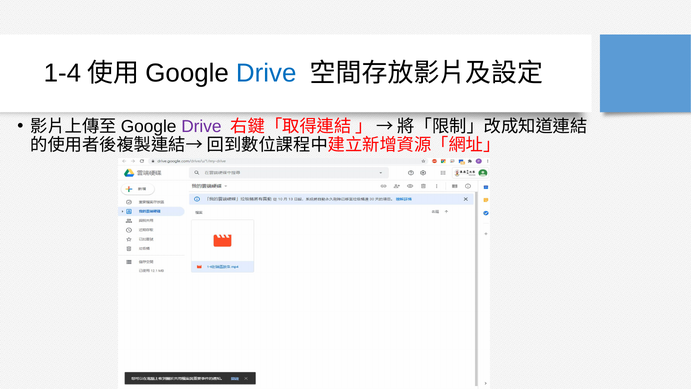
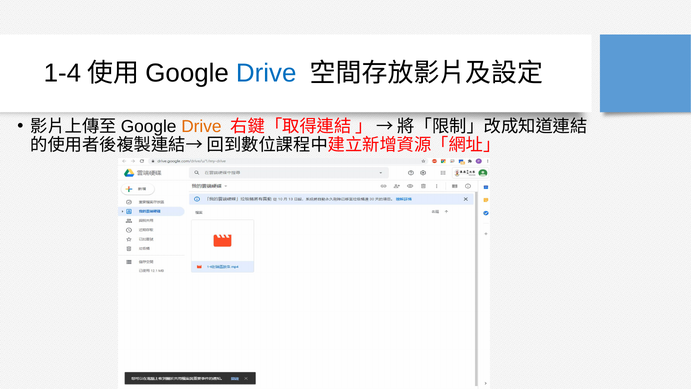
Drive at (201, 126) colour: purple -> orange
